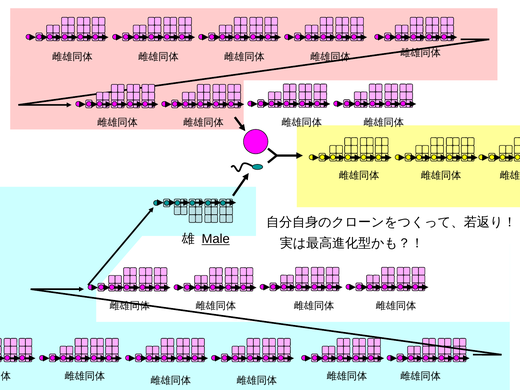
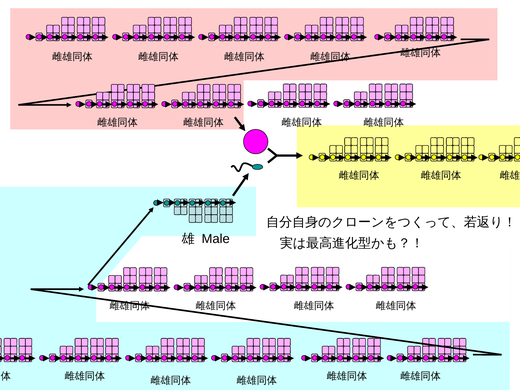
Male underline: present -> none
